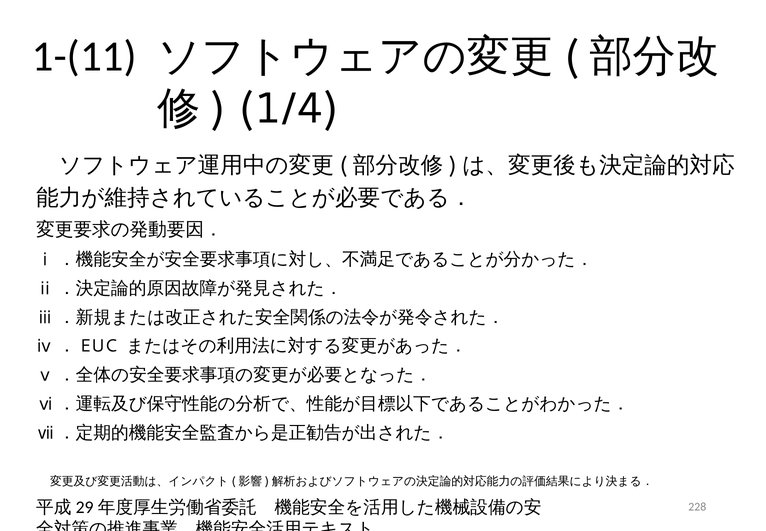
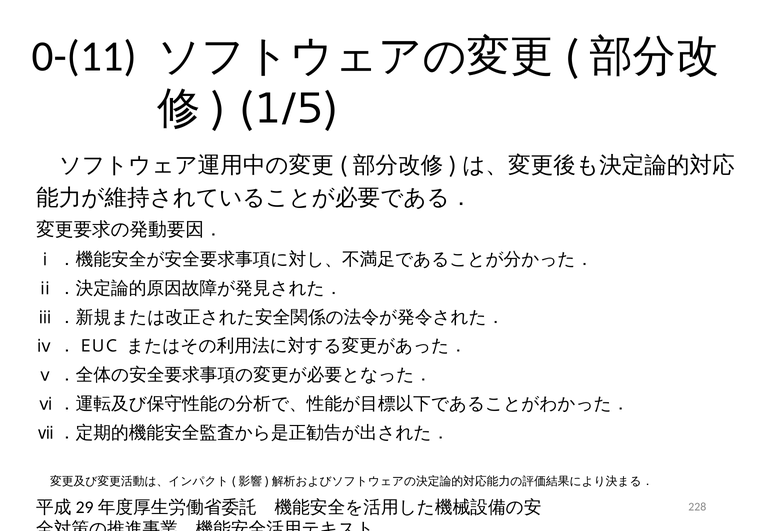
1-(11: 1-(11 -> 0-(11
1/4: 1/4 -> 1/5
